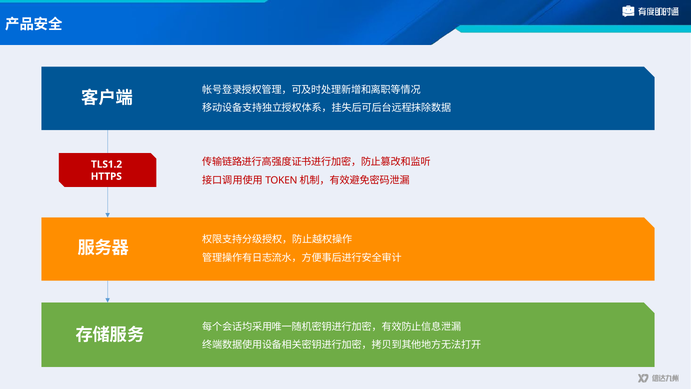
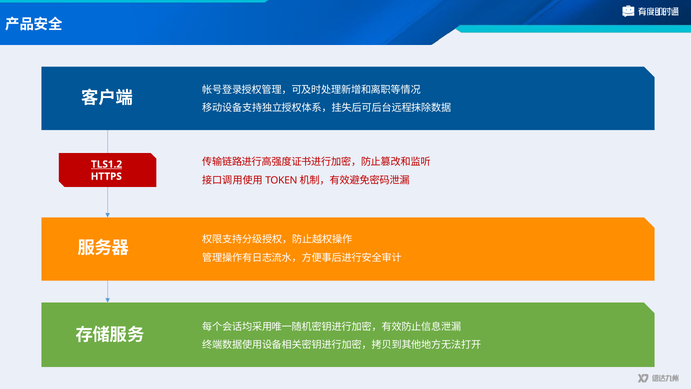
TLS1.2 underline: none -> present
